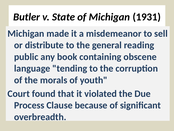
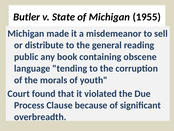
1931: 1931 -> 1955
